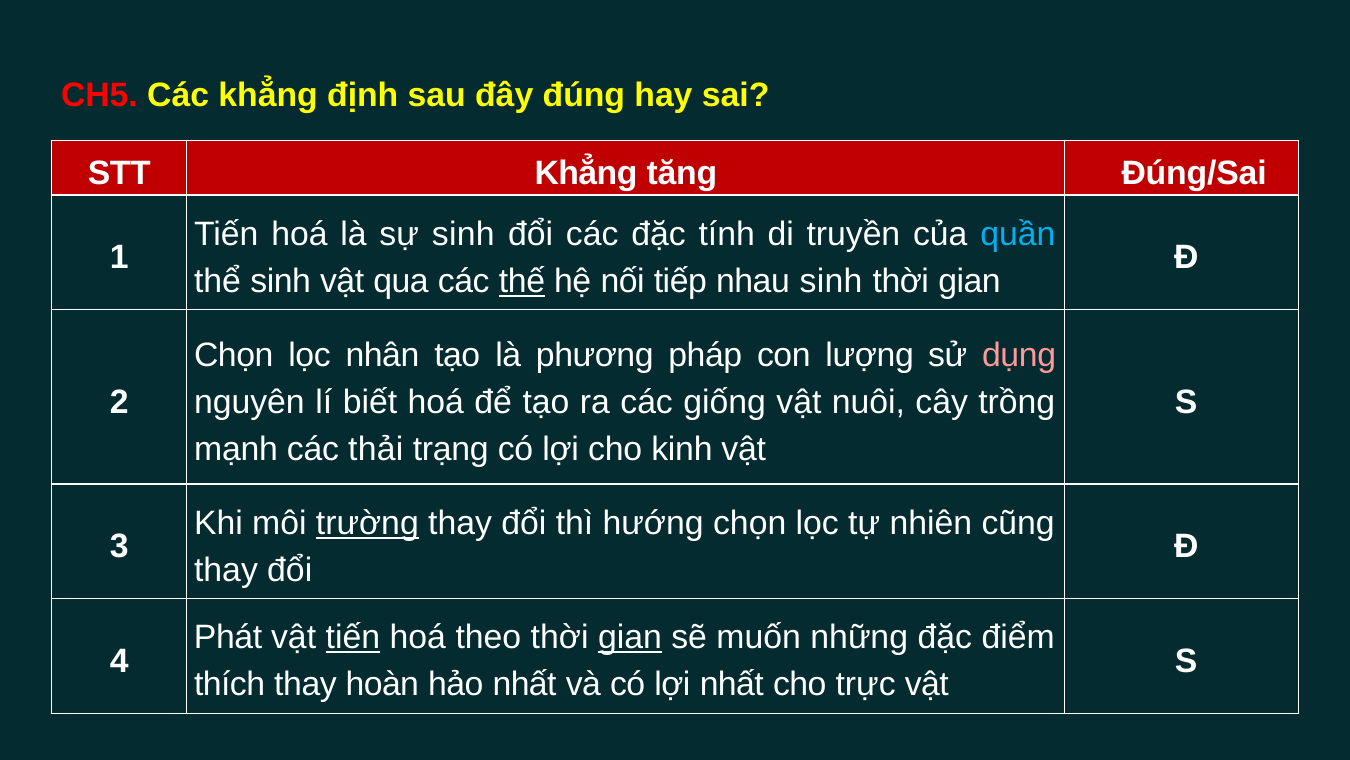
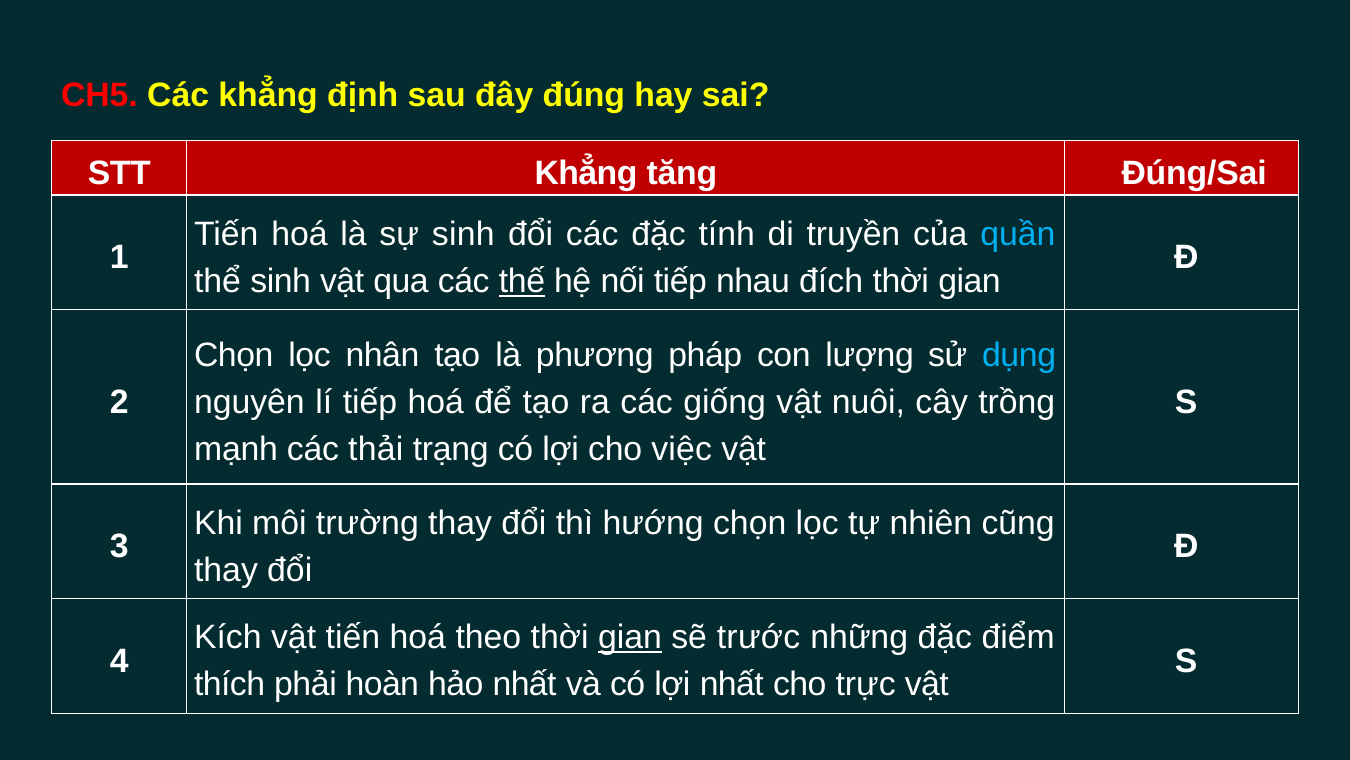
nhau sinh: sinh -> đích
dụng colour: pink -> light blue
lí biết: biết -> tiếp
kinh: kinh -> việc
trường underline: present -> none
Phát: Phát -> Kích
tiến at (353, 637) underline: present -> none
muốn: muốn -> trước
thích thay: thay -> phải
